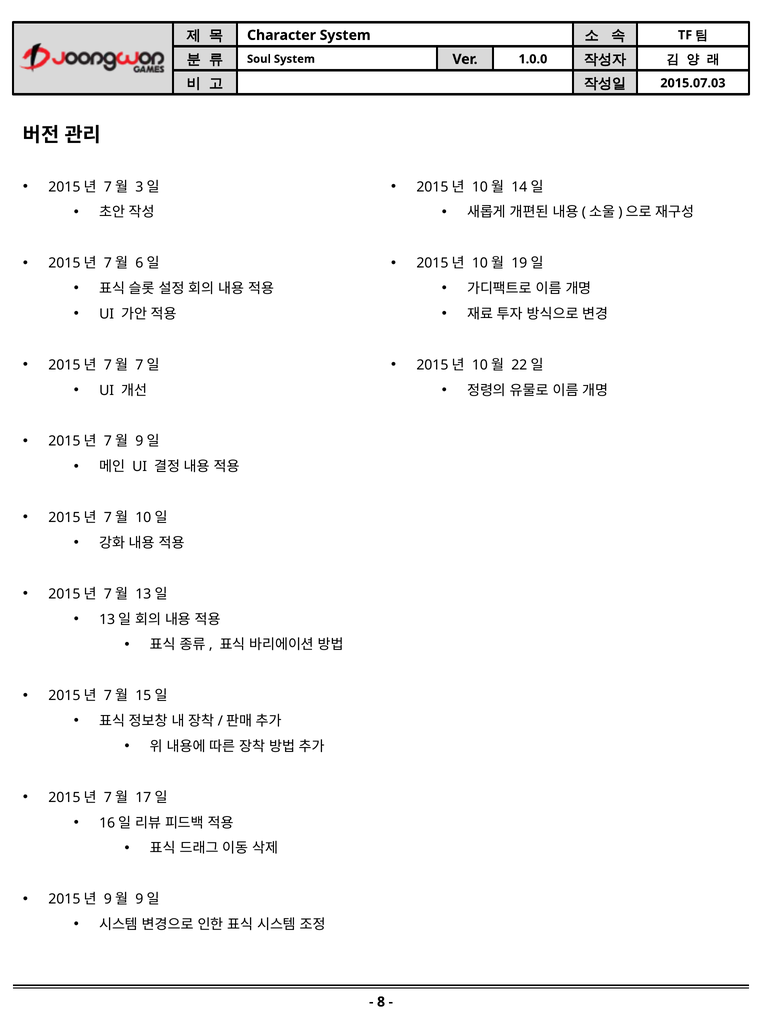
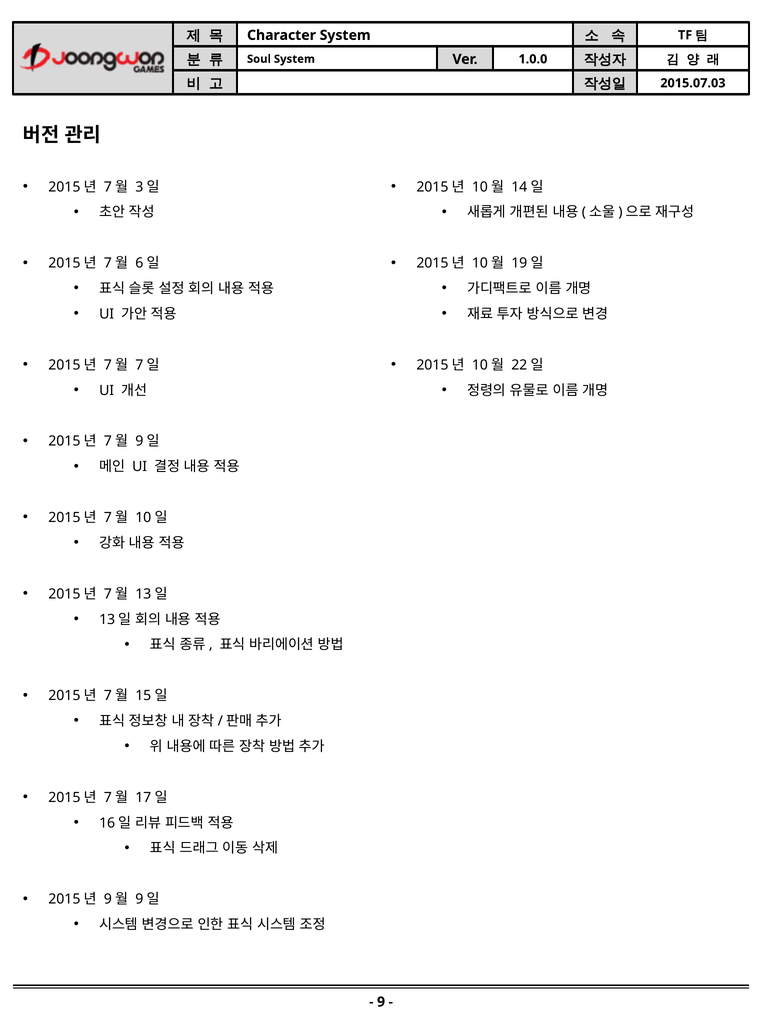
8: 8 -> 9
